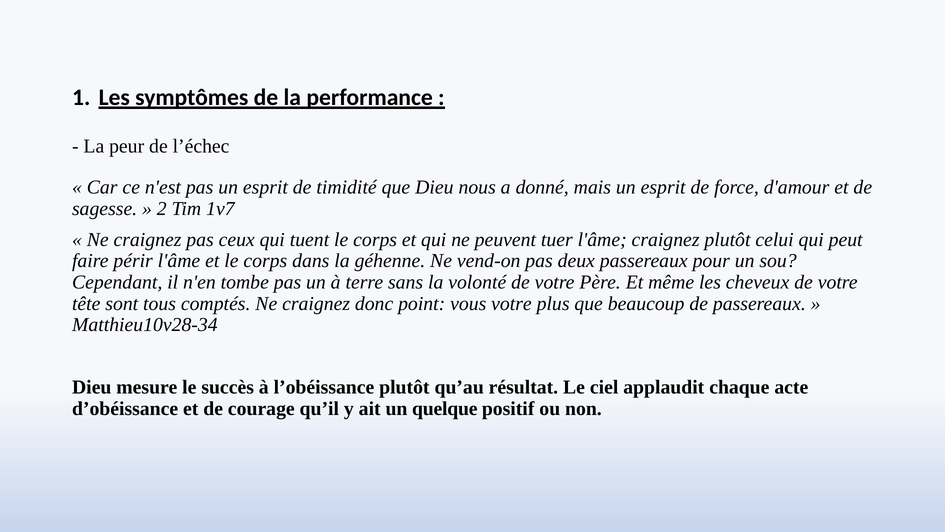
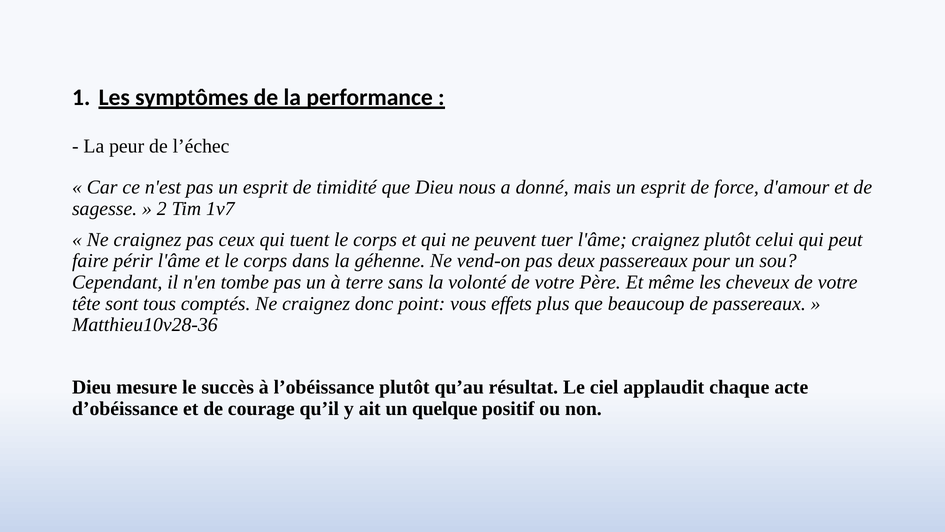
vous votre: votre -> effets
Matthieu10v28-34: Matthieu10v28-34 -> Matthieu10v28-36
